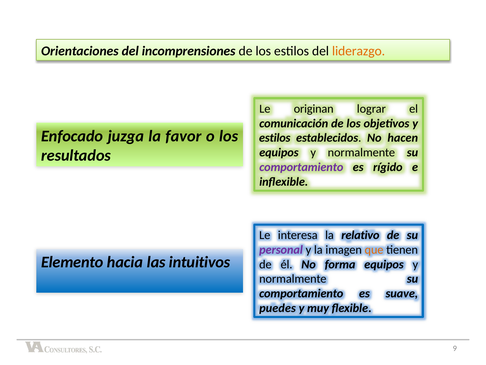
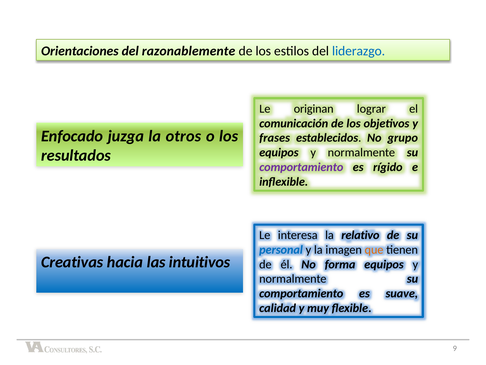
incomprensiones: incomprensiones -> razonablemente
liderazgo colour: orange -> blue
favor: favor -> otros
estilos at (275, 138): estilos -> frases
hacen: hacen -> grupo
personal colour: purple -> blue
Elemento: Elemento -> Creativas
puedes: puedes -> calidad
